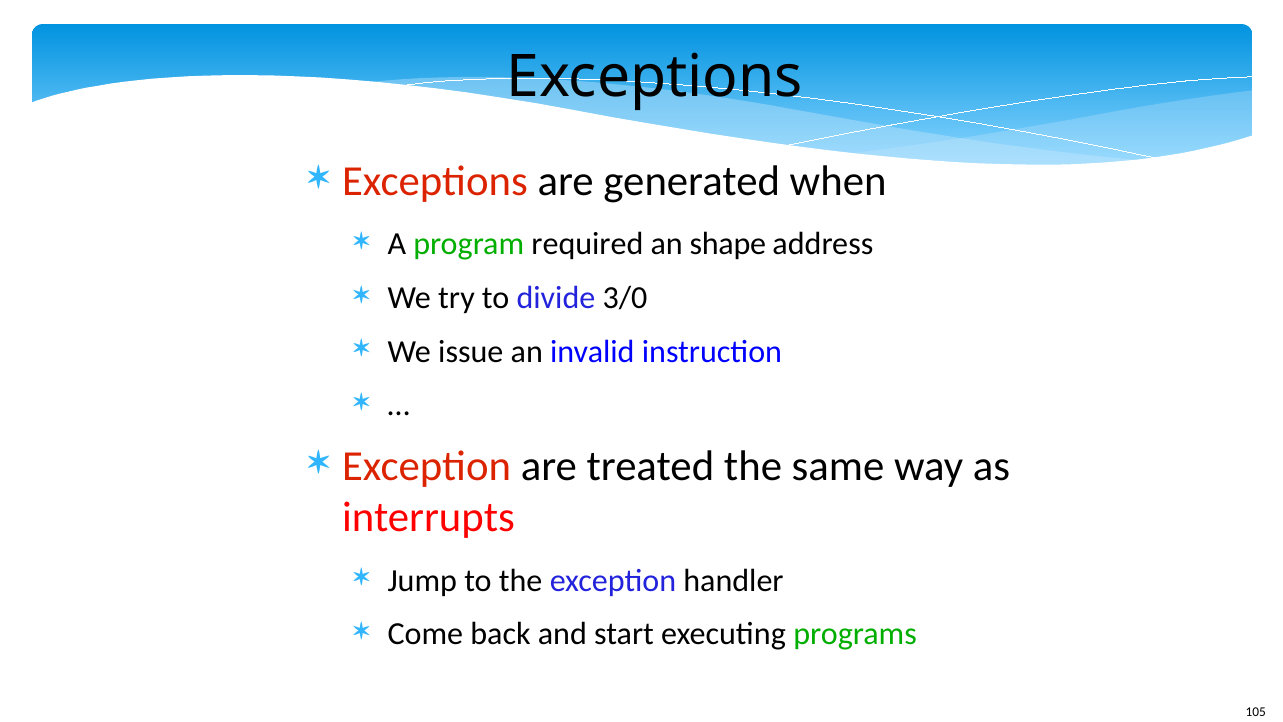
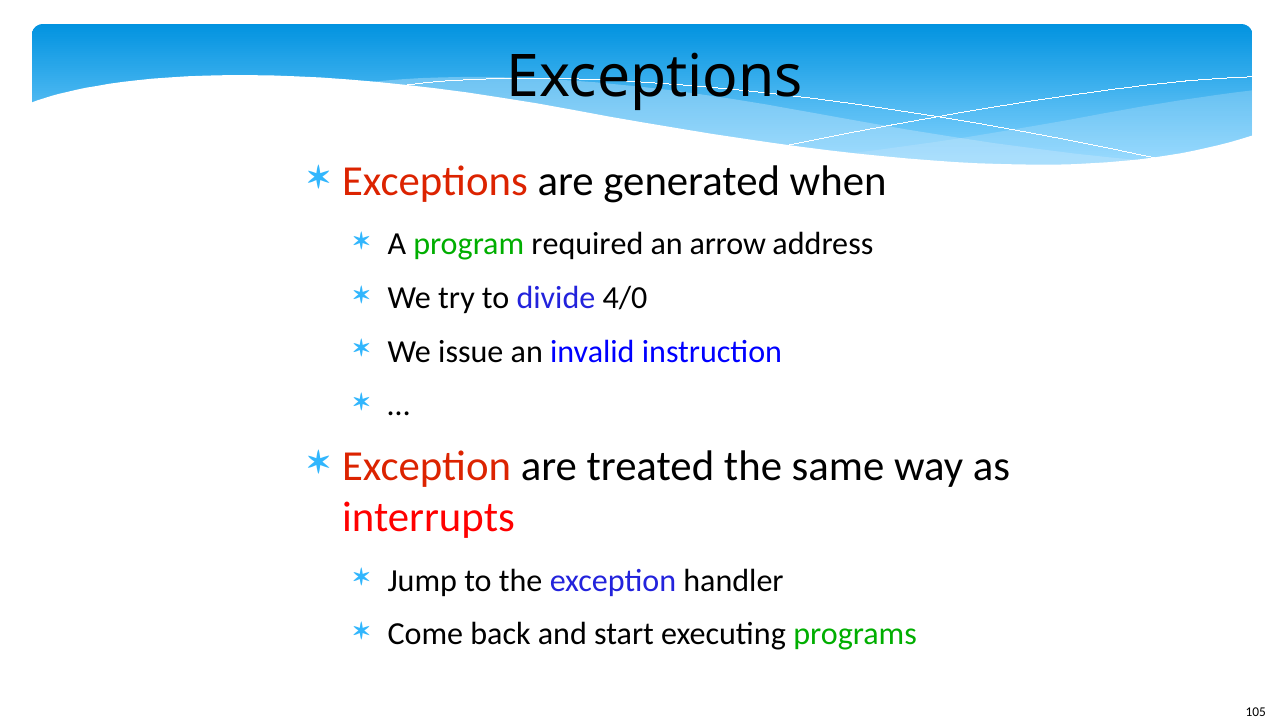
shape: shape -> arrow
3/0: 3/0 -> 4/0
